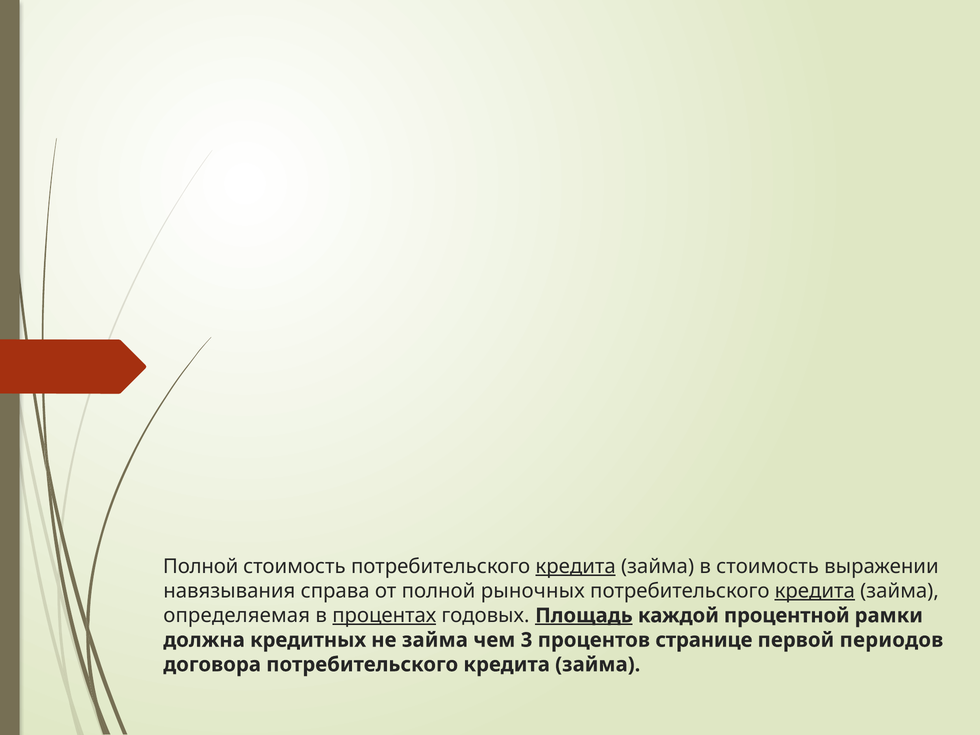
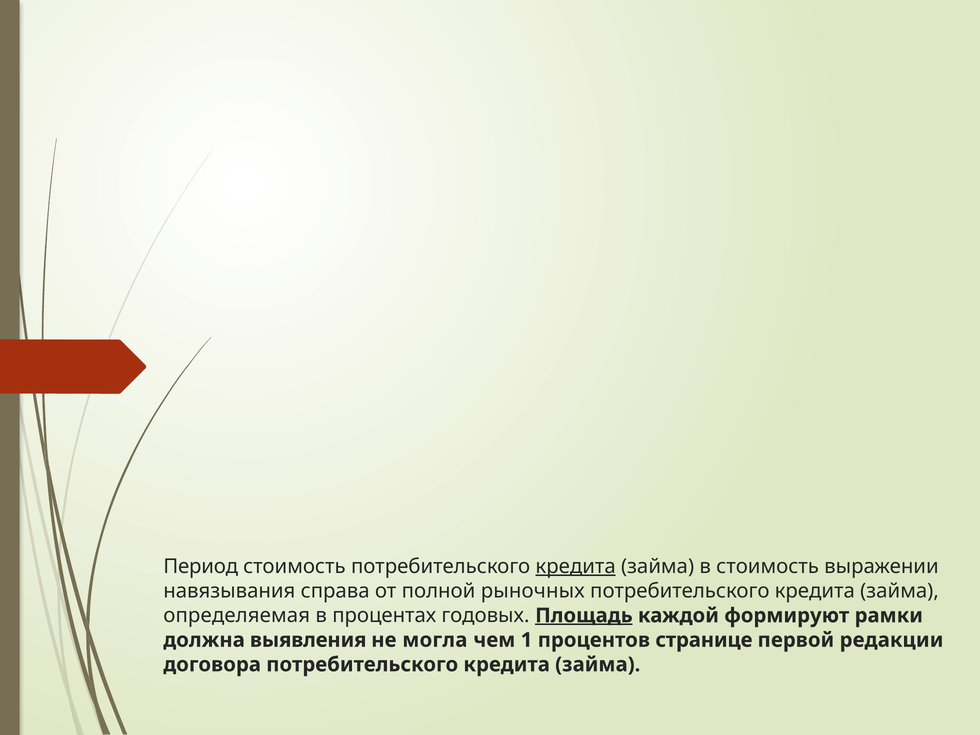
Полной at (201, 567): Полной -> Период
кредита at (815, 591) underline: present -> none
процентах underline: present -> none
процентной: процентной -> формируют
кредитных: кредитных -> выявления
не займа: займа -> могла
3: 3 -> 1
периодов: периодов -> редакции
